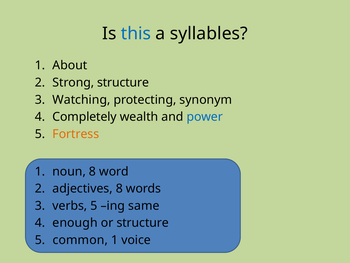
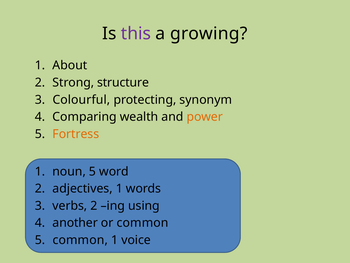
this colour: blue -> purple
syllables: syllables -> growing
Watching: Watching -> Colourful
Completely: Completely -> Comparing
power colour: blue -> orange
noun 8: 8 -> 5
adjectives 8: 8 -> 1
verbs 5: 5 -> 2
same: same -> using
enough: enough -> another
or structure: structure -> common
